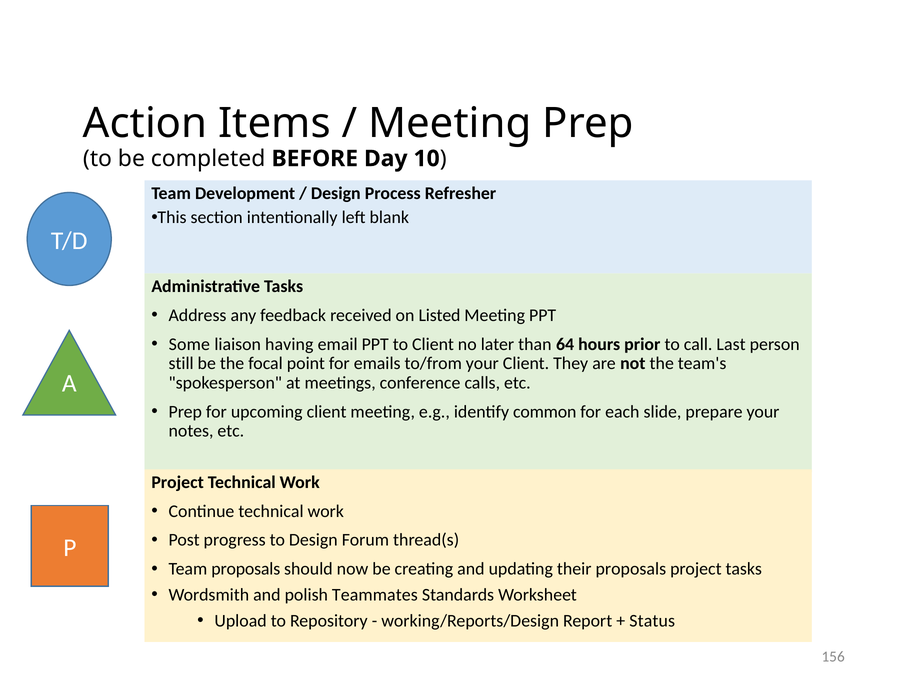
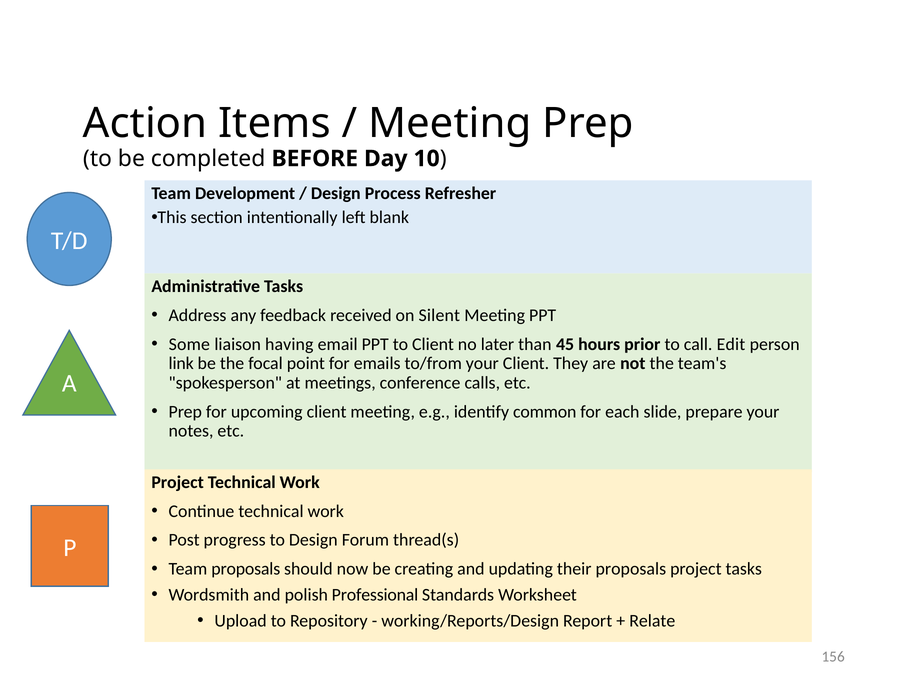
Listed: Listed -> Silent
64: 64 -> 45
Last: Last -> Edit
still: still -> link
Teammates: Teammates -> Professional
Status: Status -> Relate
